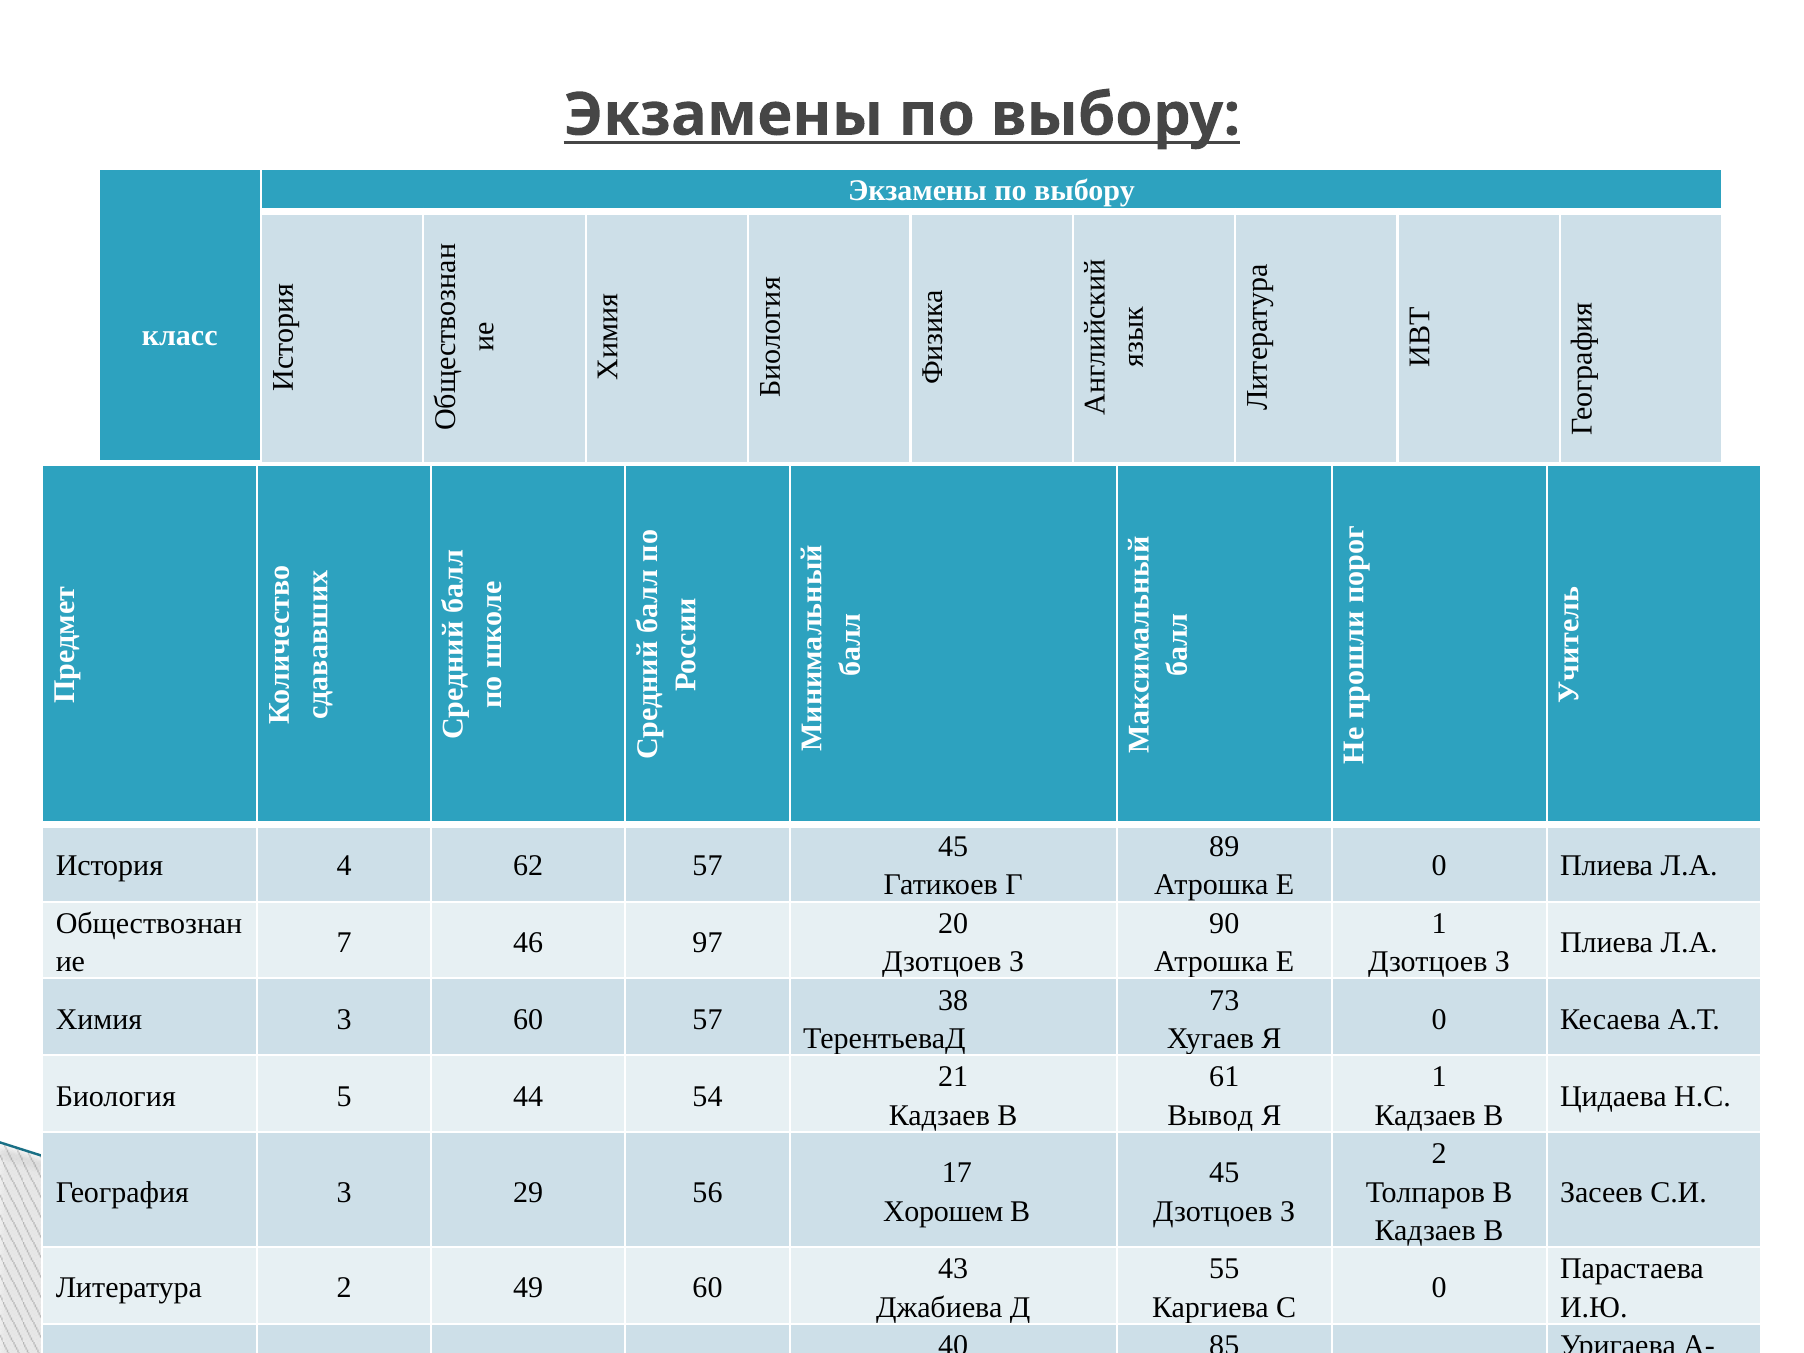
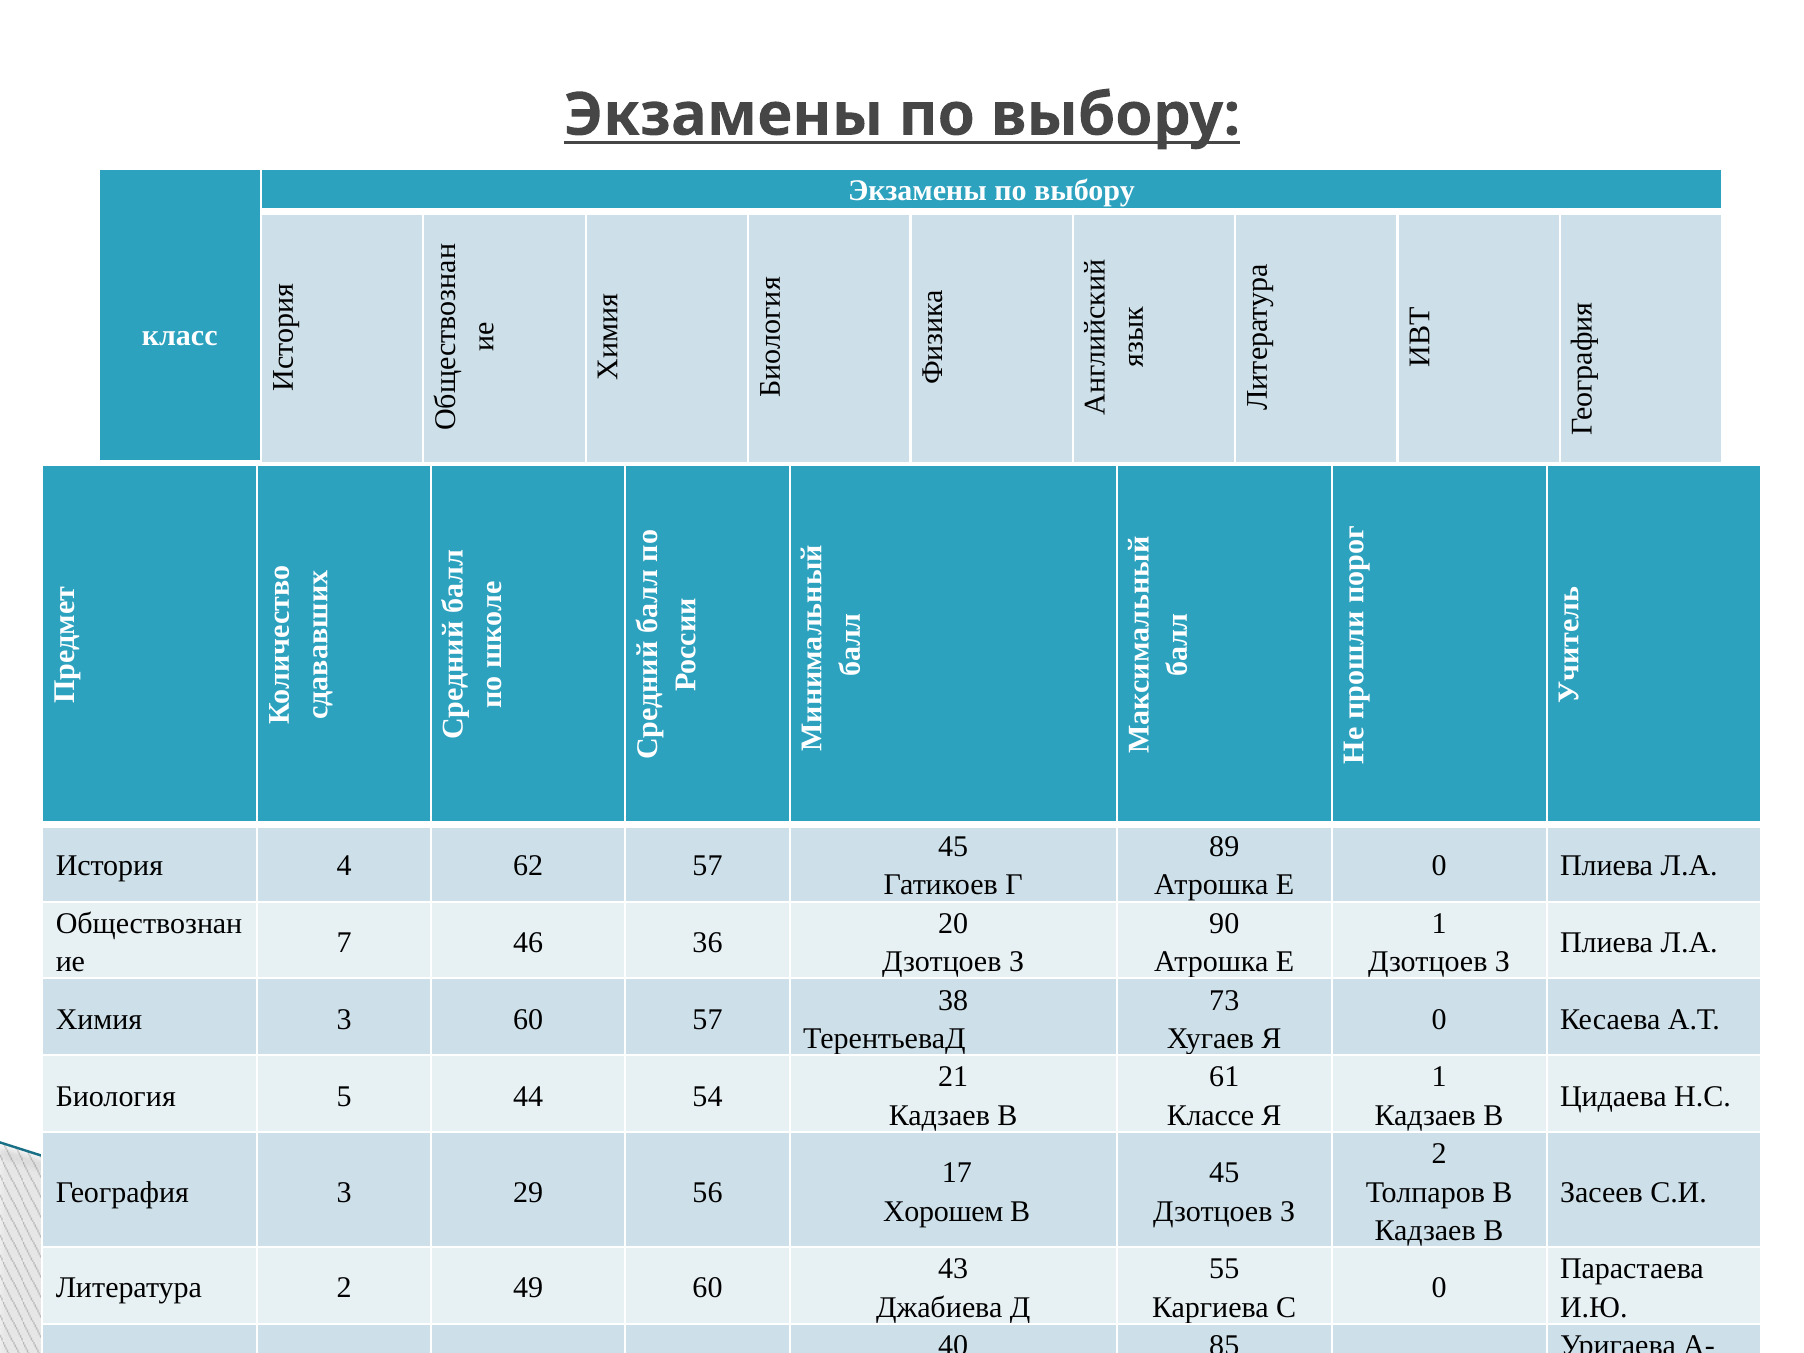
97: 97 -> 36
Вывод: Вывод -> Классе
